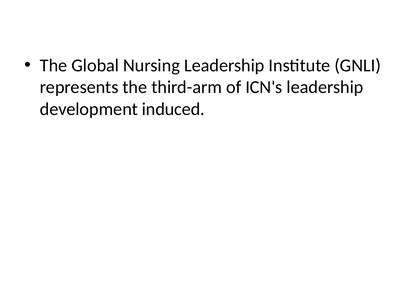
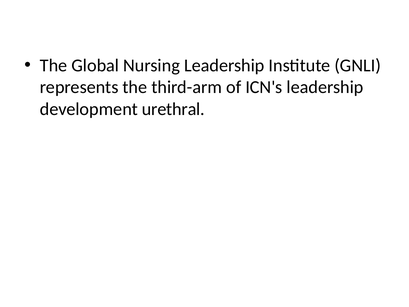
induced: induced -> urethral
